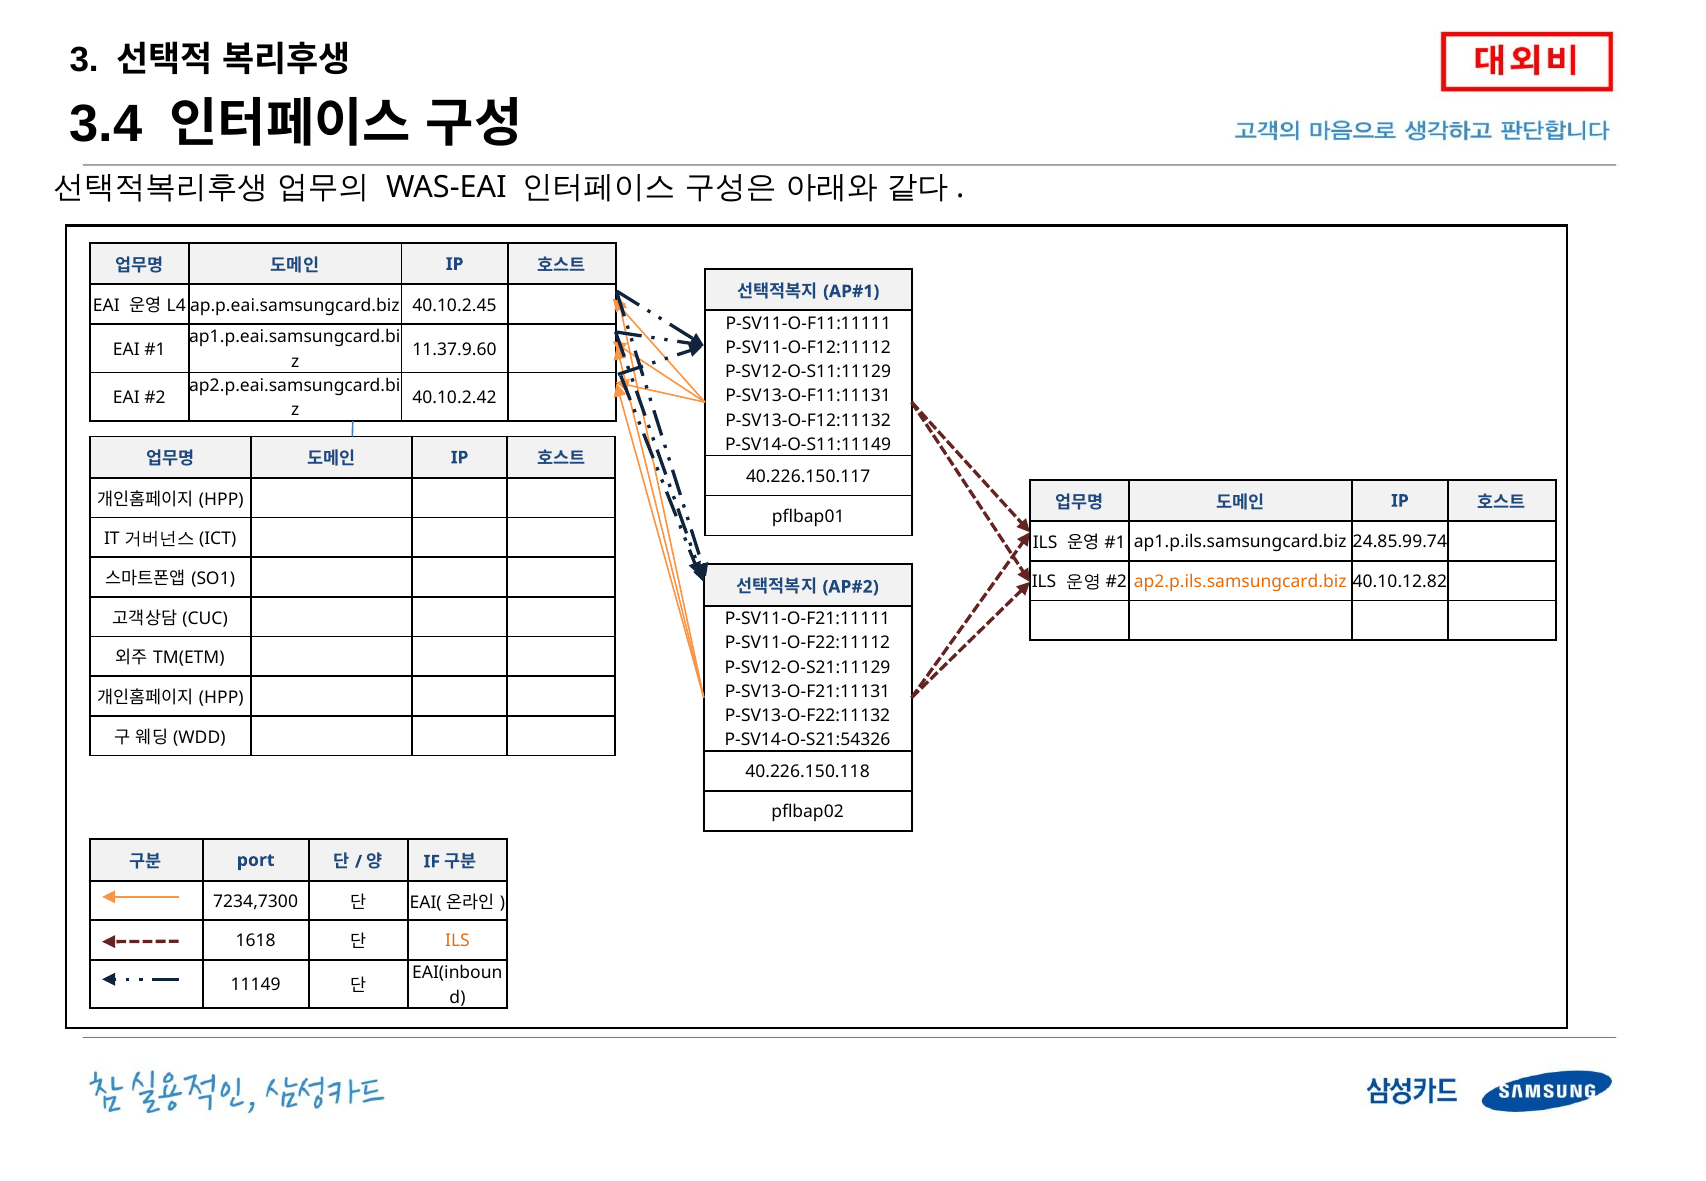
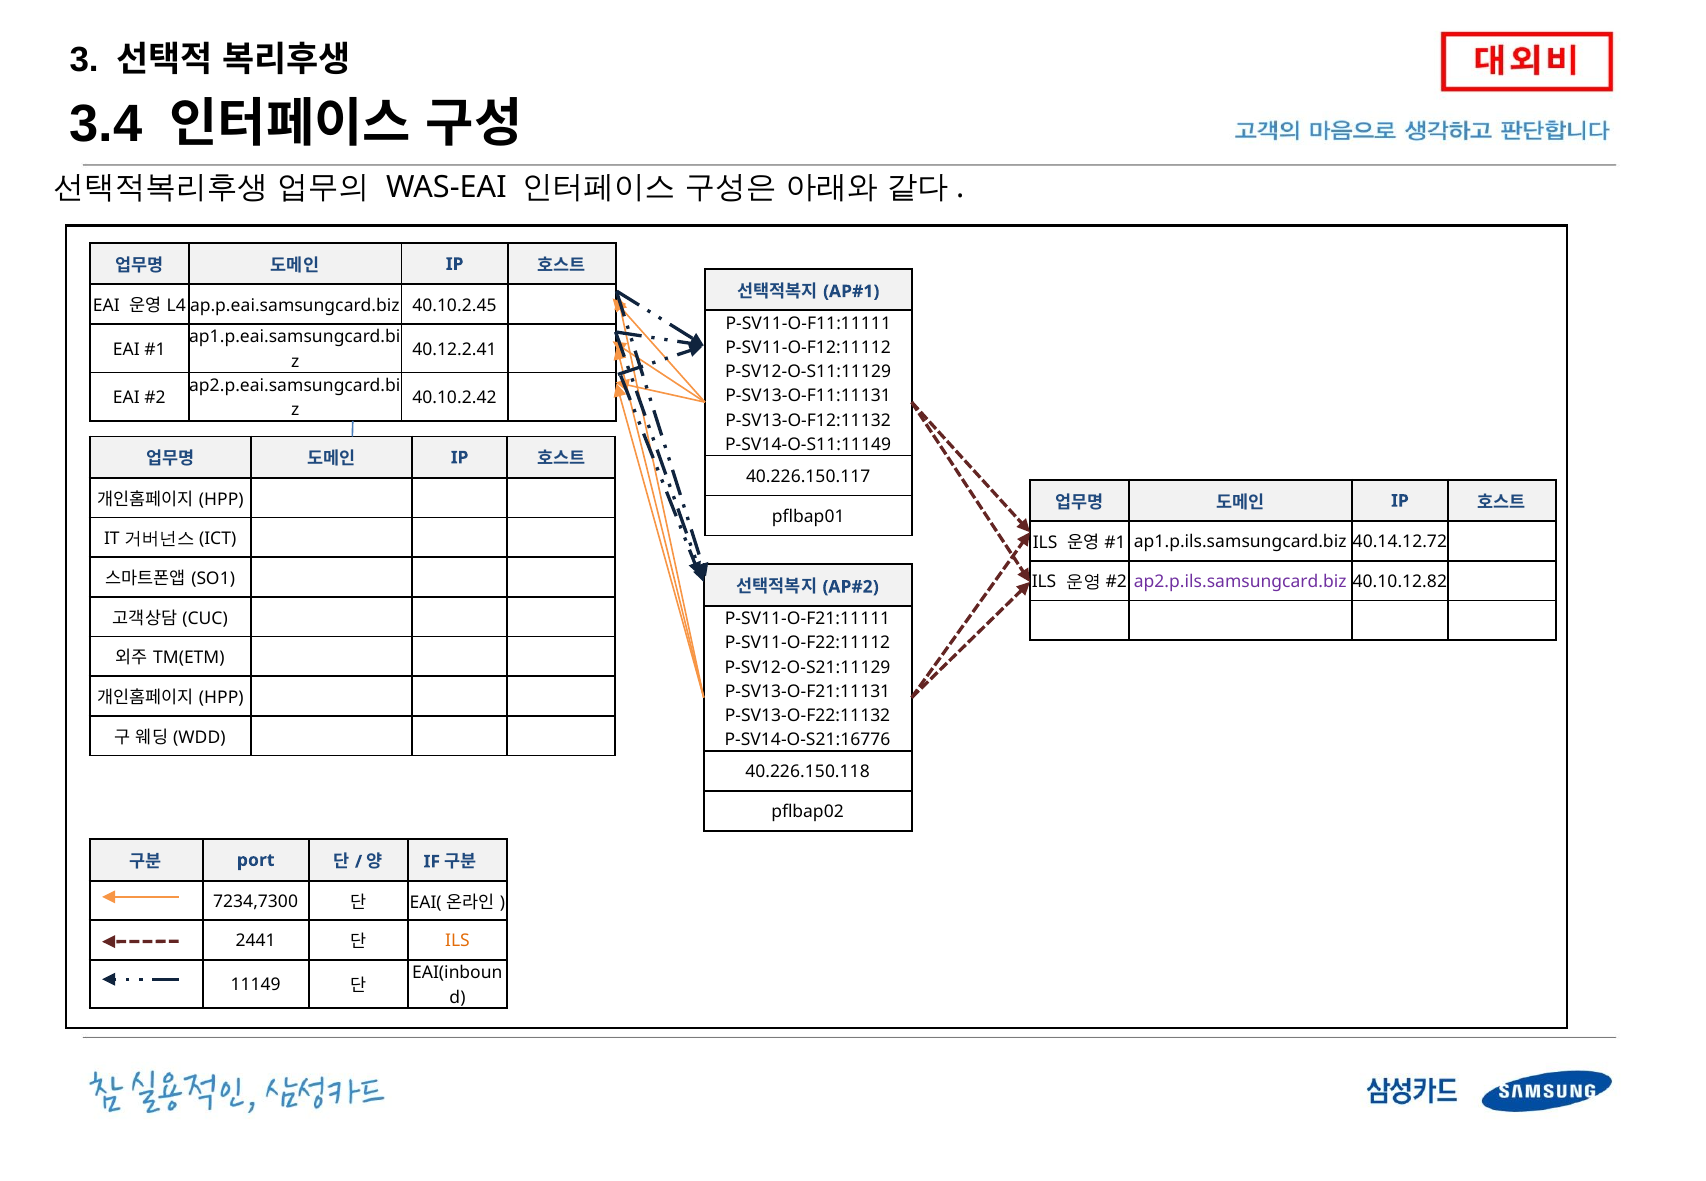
11.37.9.60: 11.37.9.60 -> 40.12.2.41
24.85.99.74: 24.85.99.74 -> 40.14.12.72
ap2.p.ils.samsungcard.biz colour: orange -> purple
P-SV14-O-S21:54326: P-SV14-O-S21:54326 -> P-SV14-O-S21:16776
1618: 1618 -> 2441
